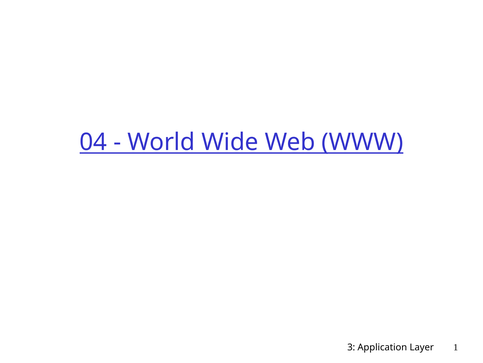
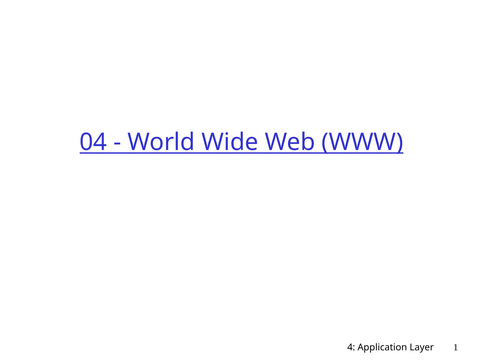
3: 3 -> 4
